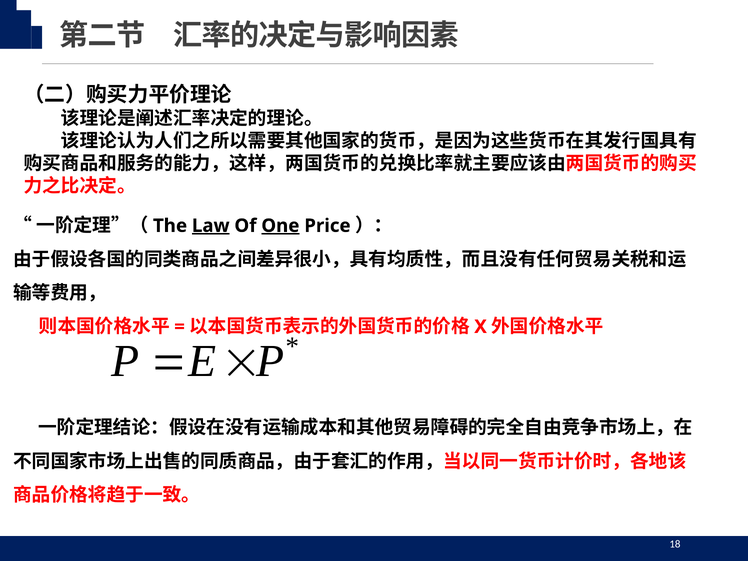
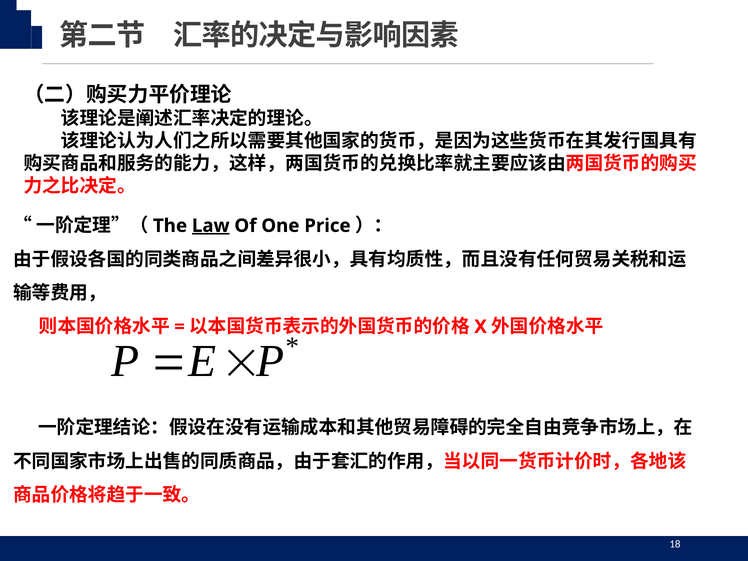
One underline: present -> none
